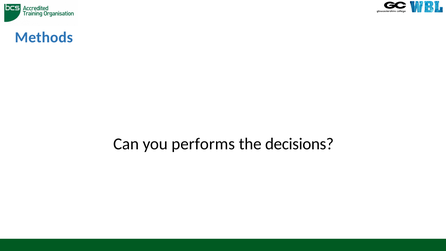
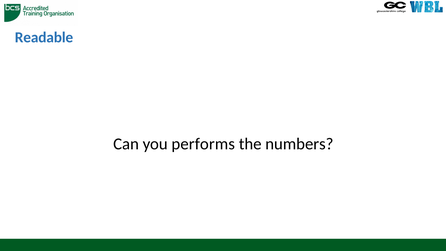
Methods: Methods -> Readable
decisions: decisions -> numbers
